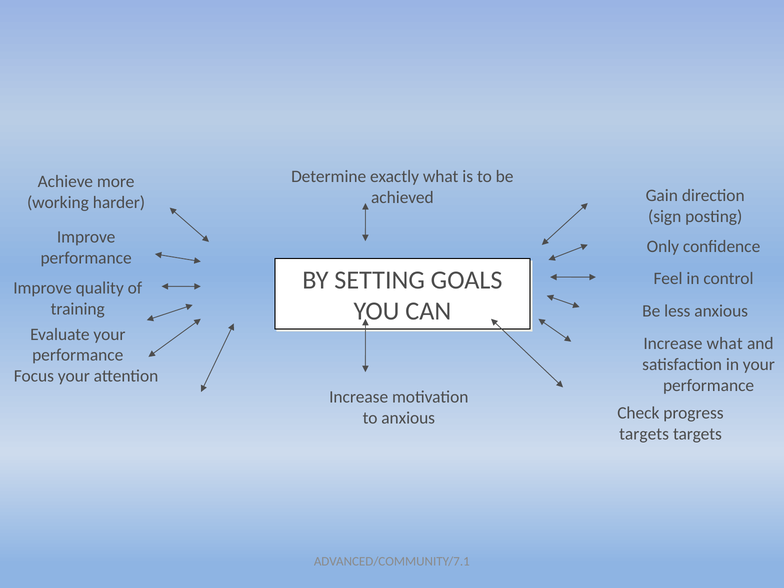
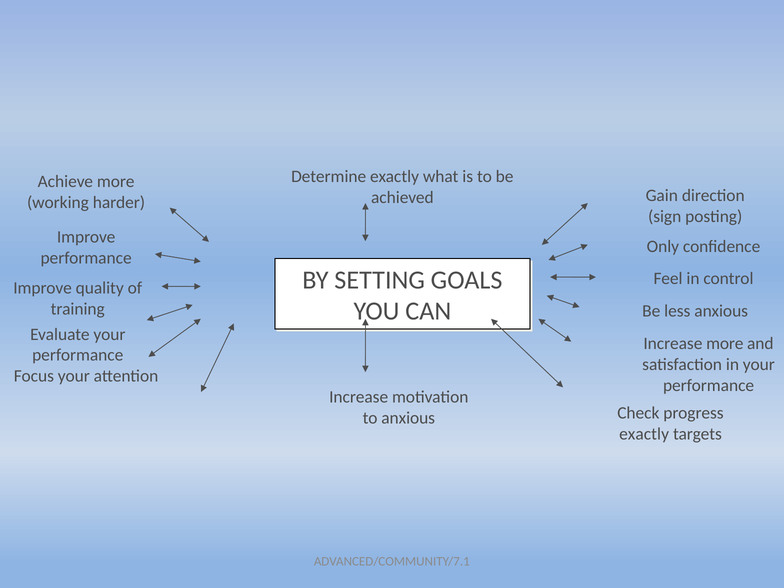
Increase what: what -> more
targets at (644, 434): targets -> exactly
